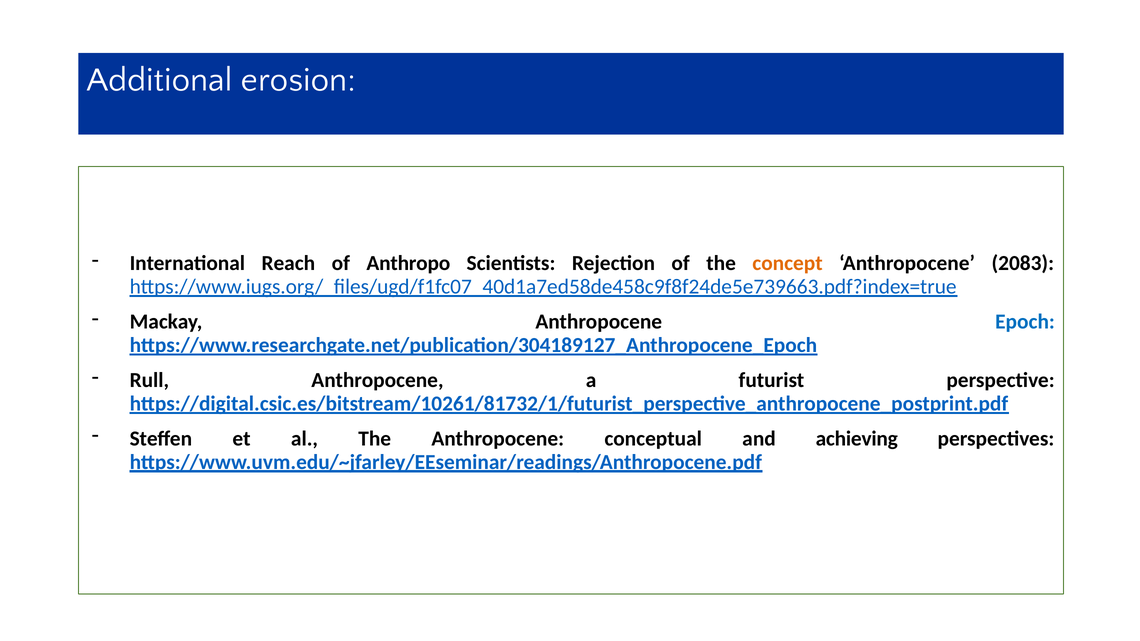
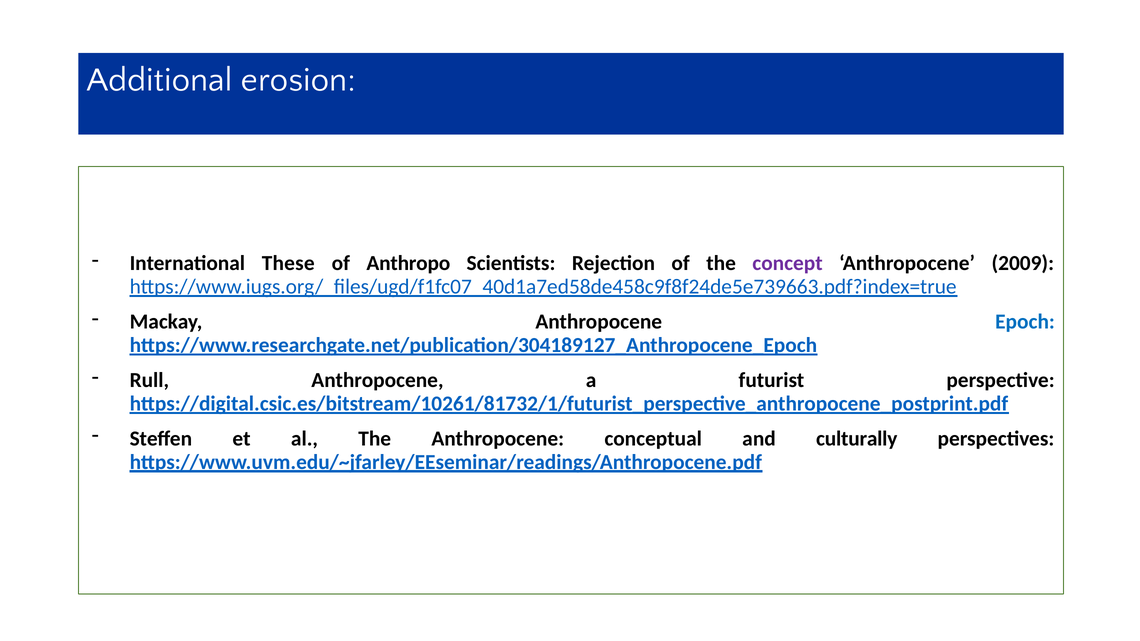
Reach: Reach -> These
concept colour: orange -> purple
2083: 2083 -> 2009
achieving: achieving -> culturally
